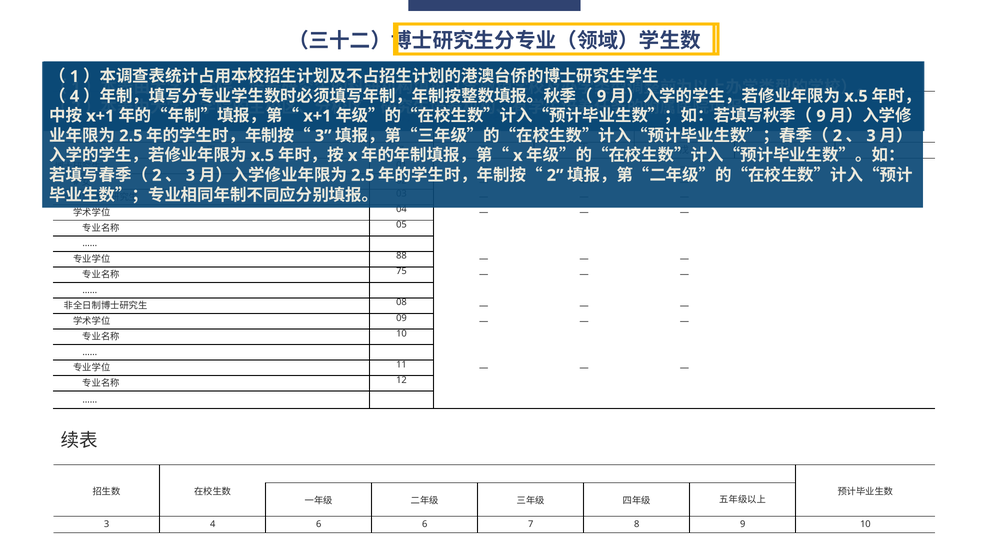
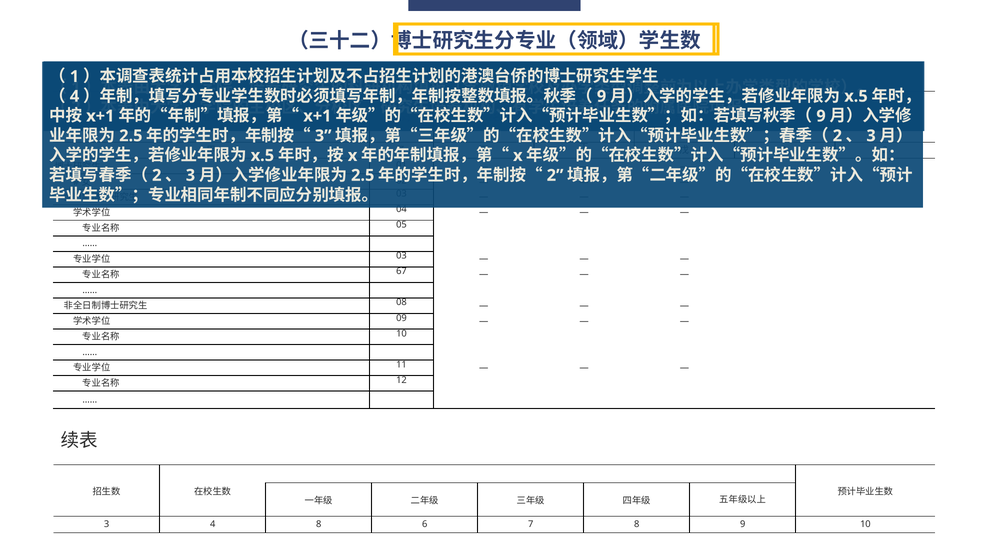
88 at (402, 256): 88 -> 03
75: 75 -> 67
4 6: 6 -> 8
